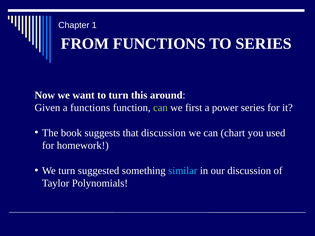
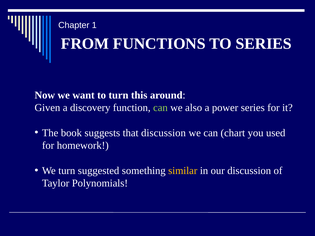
a functions: functions -> discovery
first: first -> also
similar colour: light blue -> yellow
